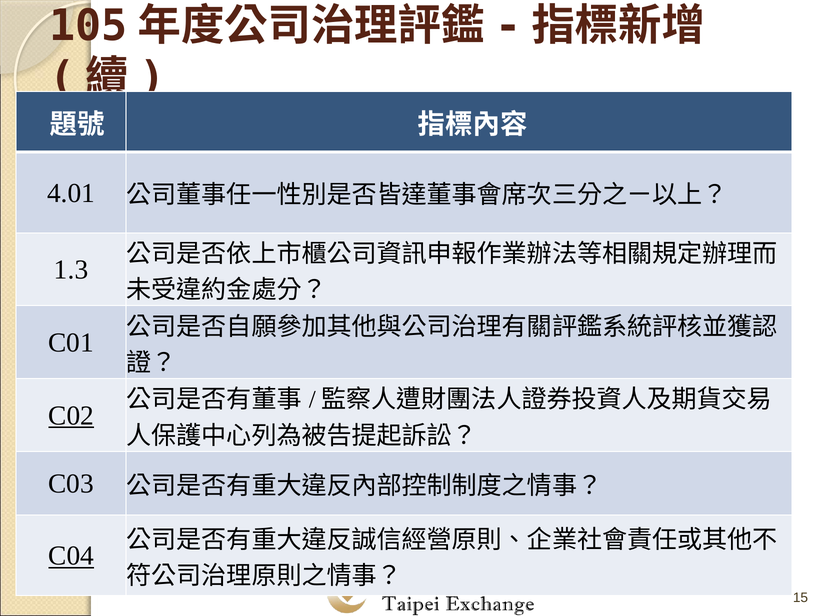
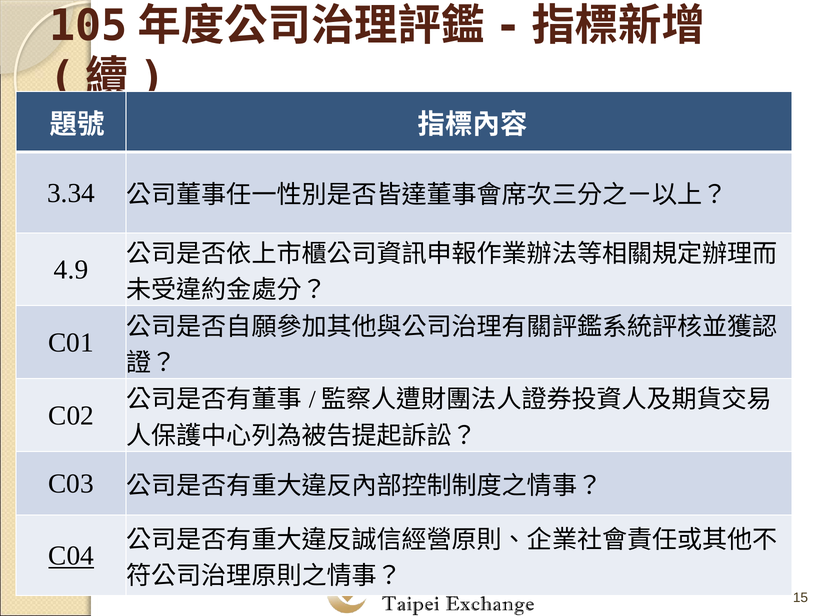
4.01: 4.01 -> 3.34
1.3: 1.3 -> 4.9
C02 underline: present -> none
